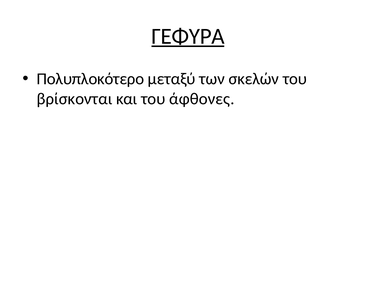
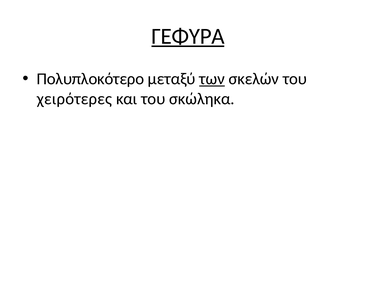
των underline: none -> present
βρίσκονται: βρίσκονται -> χειρότερες
άφθονες: άφθονες -> σκώληκα
